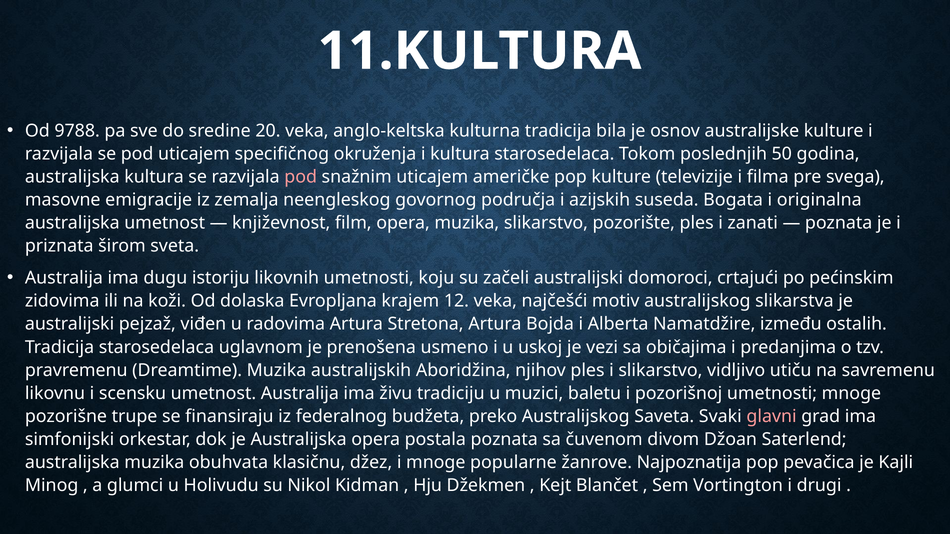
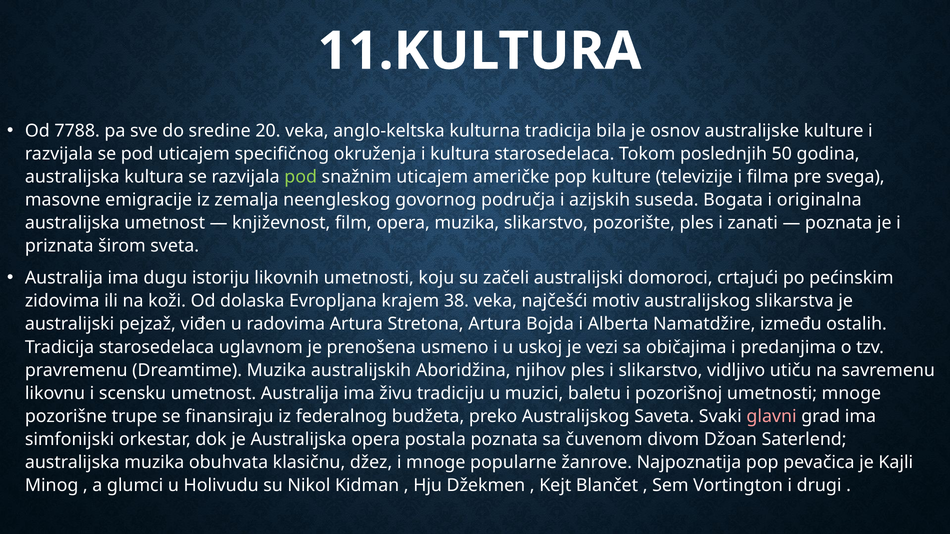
9788: 9788 -> 7788
pod at (301, 177) colour: pink -> light green
12: 12 -> 38
